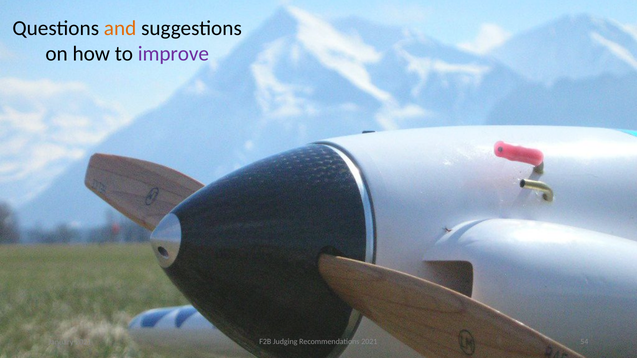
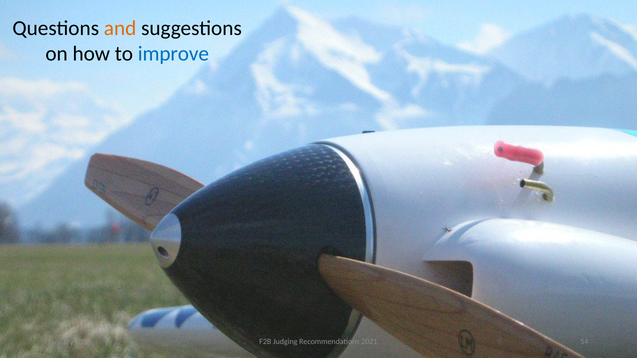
improve colour: purple -> blue
